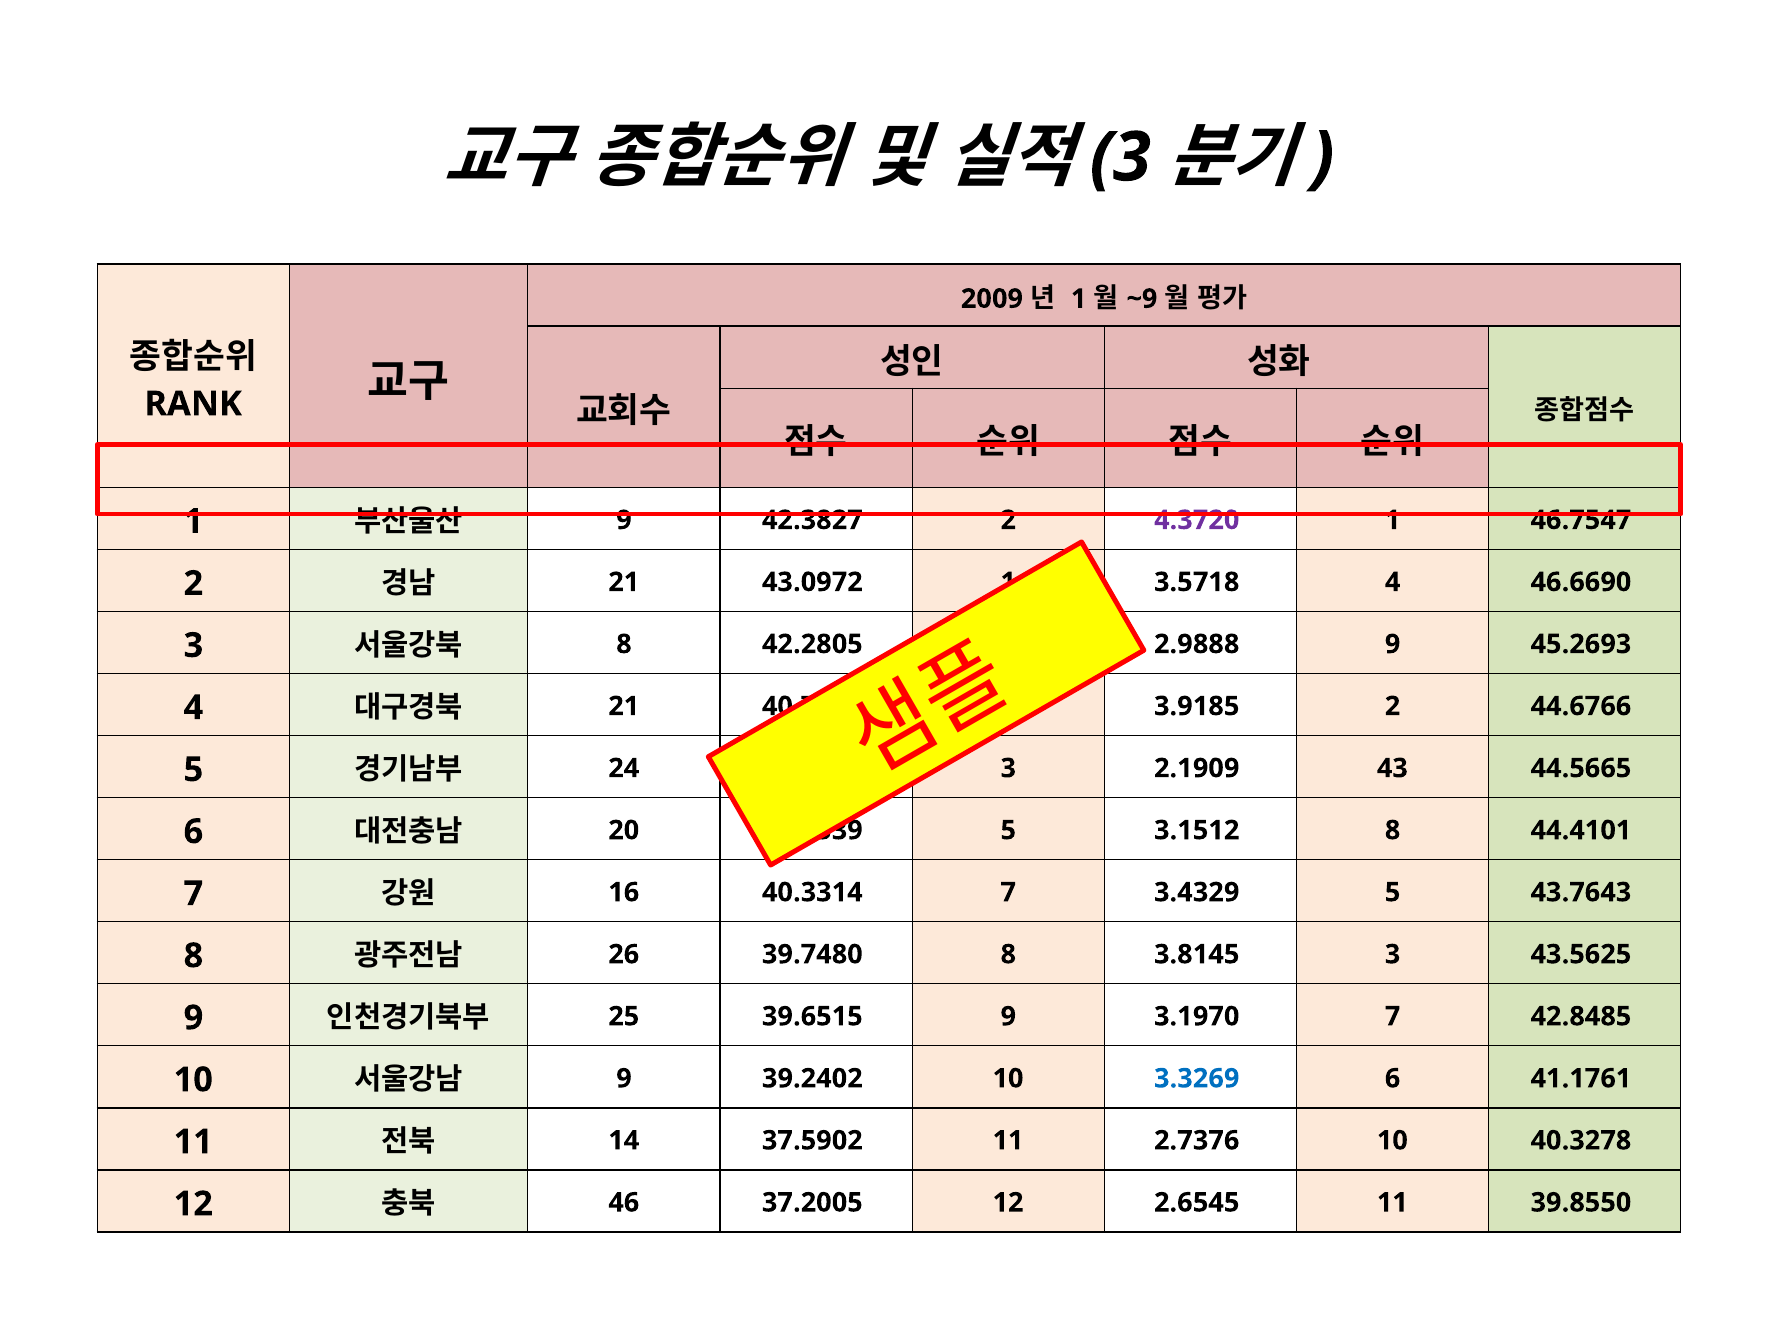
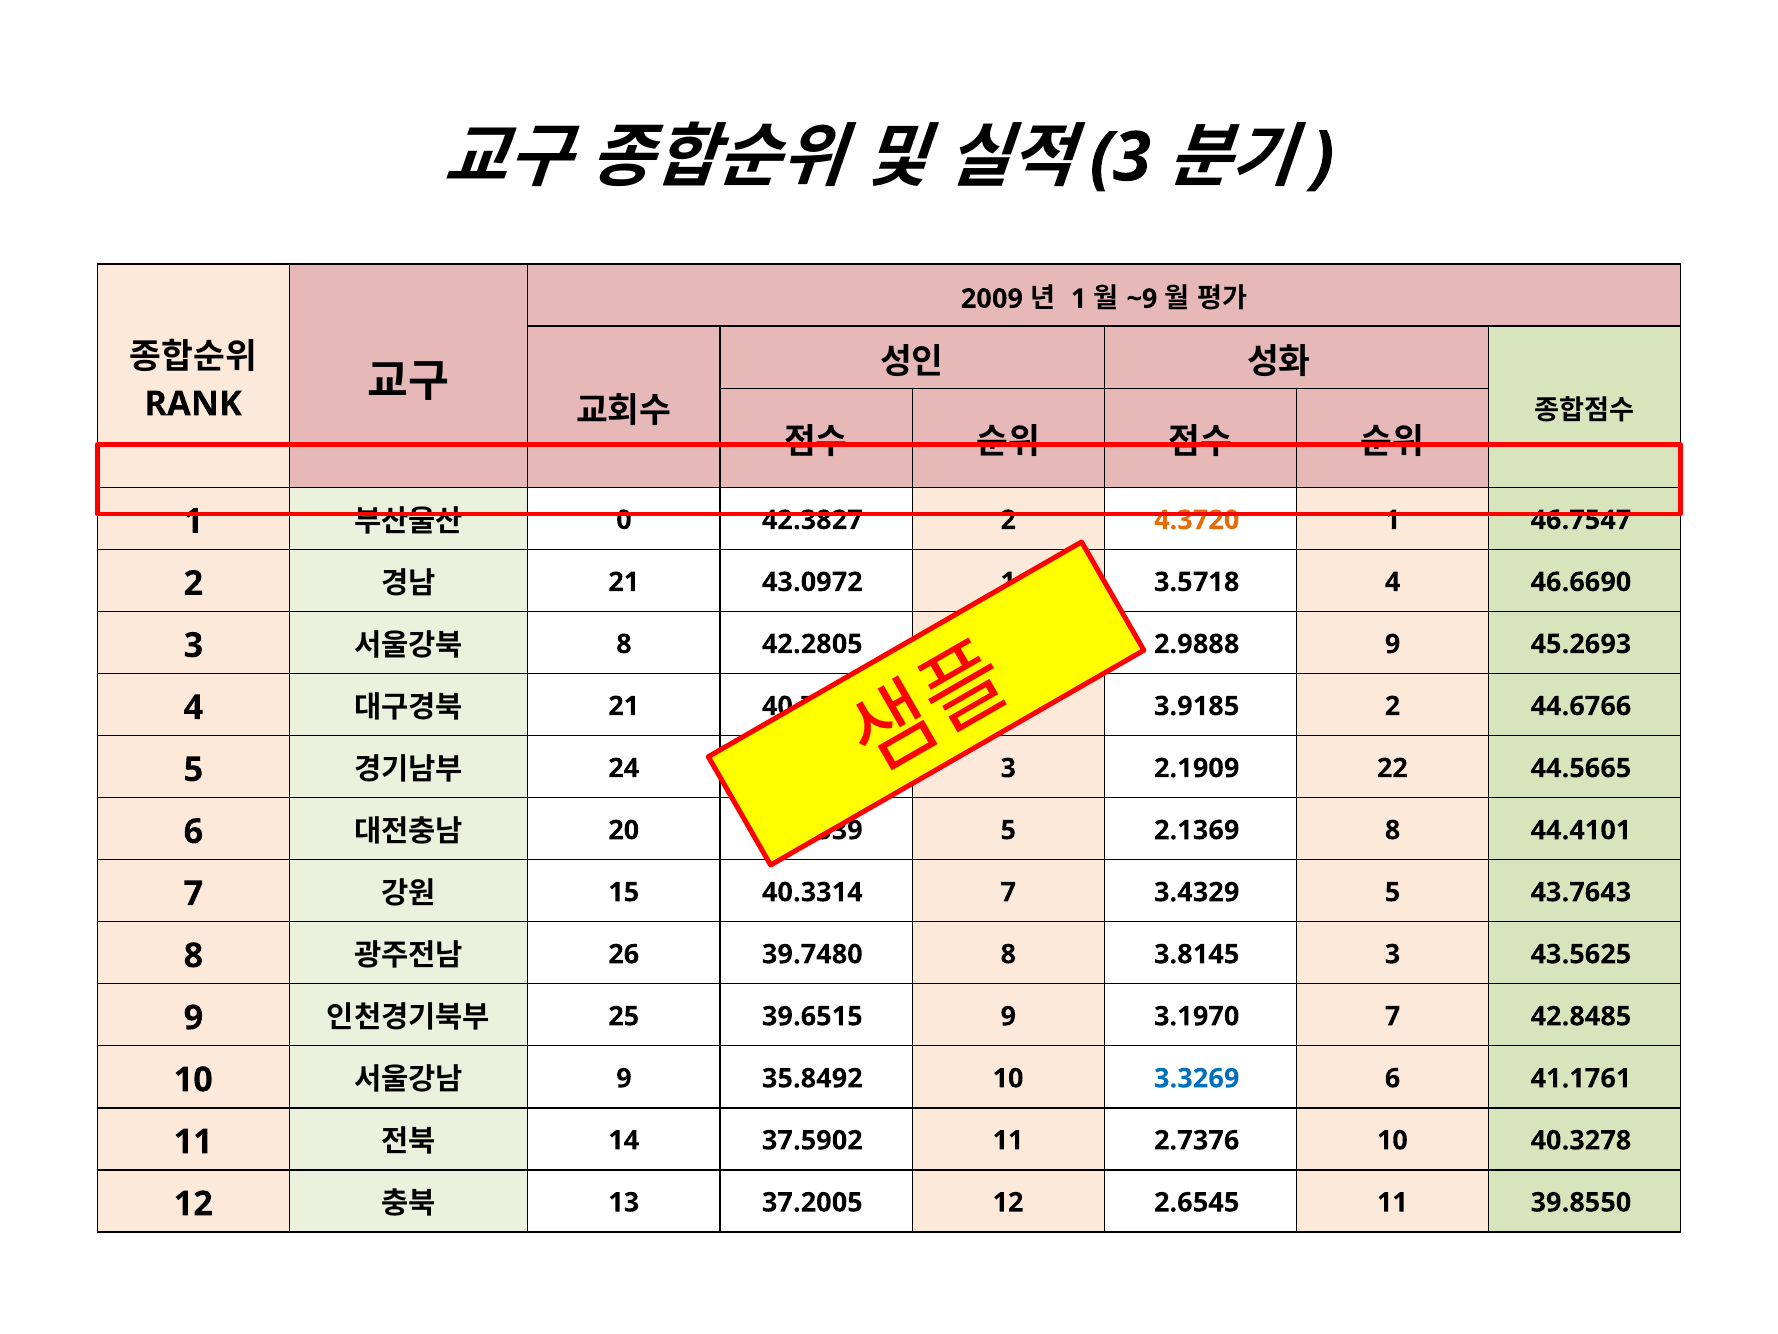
9 at (624, 520): 9 -> 0
4.3720 colour: purple -> orange
43: 43 -> 22
3.1512: 3.1512 -> 2.1369
16: 16 -> 15
39.2402: 39.2402 -> 35.8492
46: 46 -> 13
